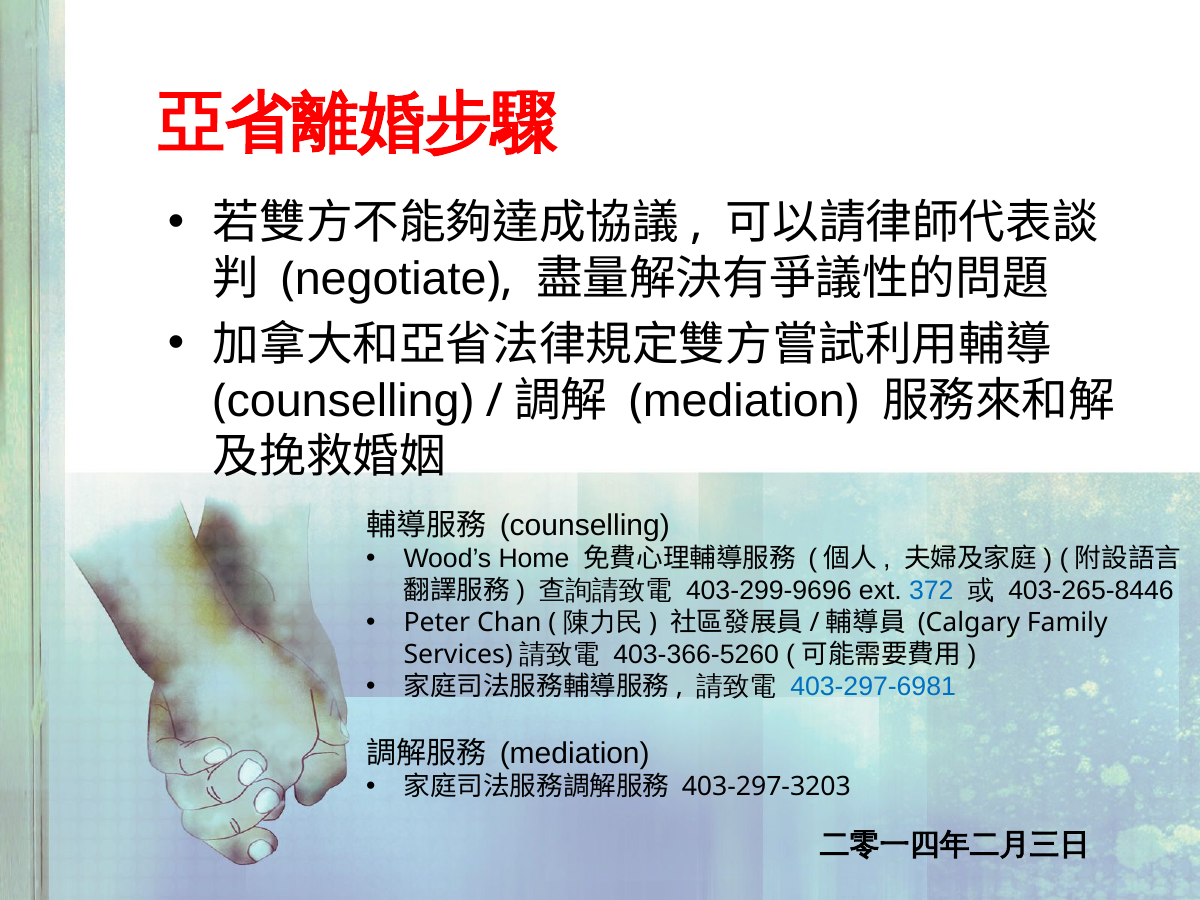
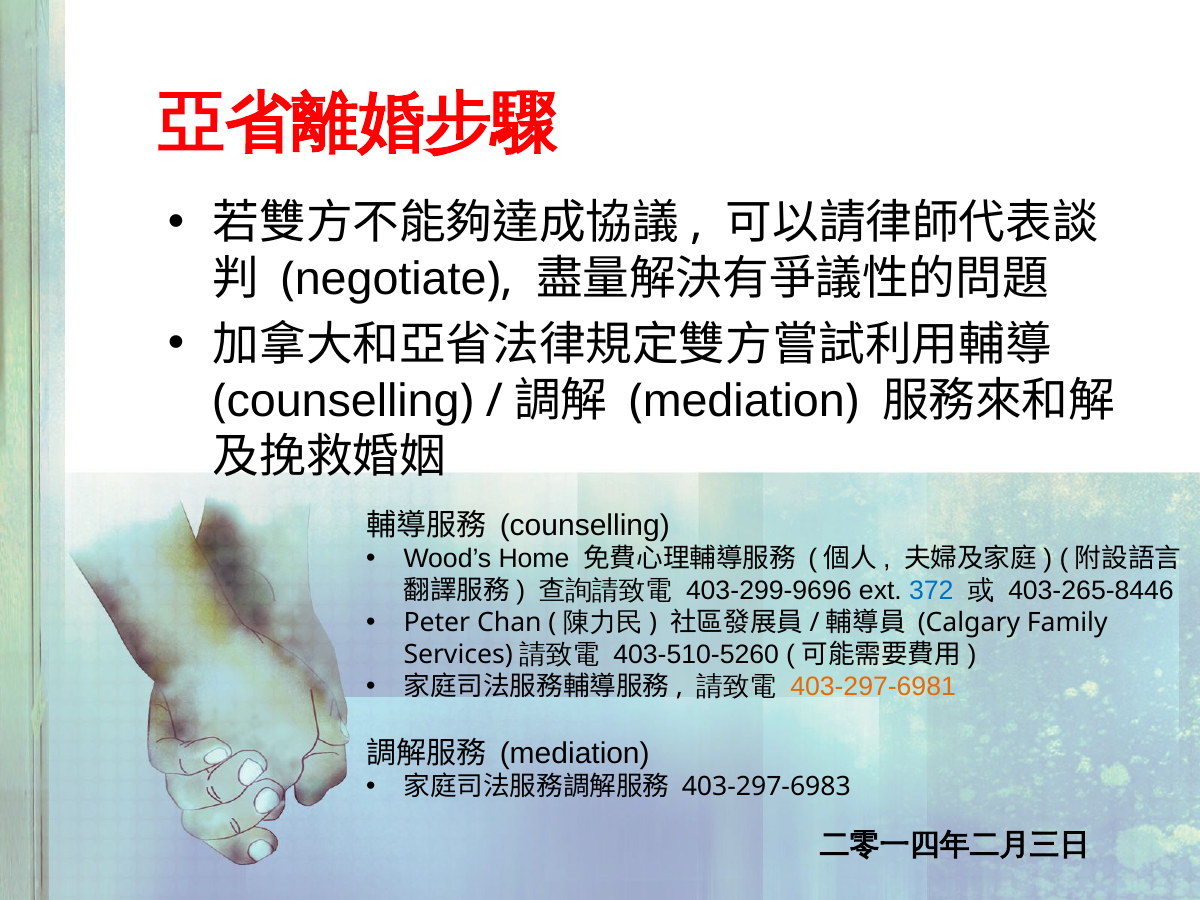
403-366-5260: 403-366-5260 -> 403-510-5260
403-297-6981 colour: blue -> orange
403-297-3203: 403-297-3203 -> 403-297-6983
